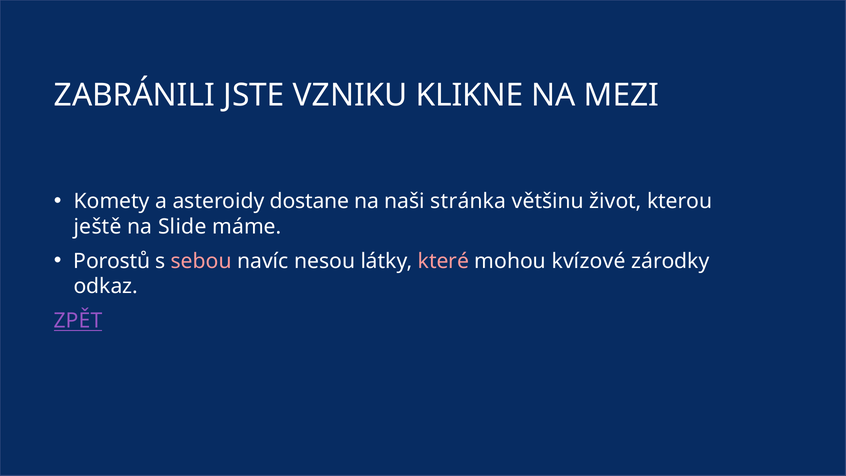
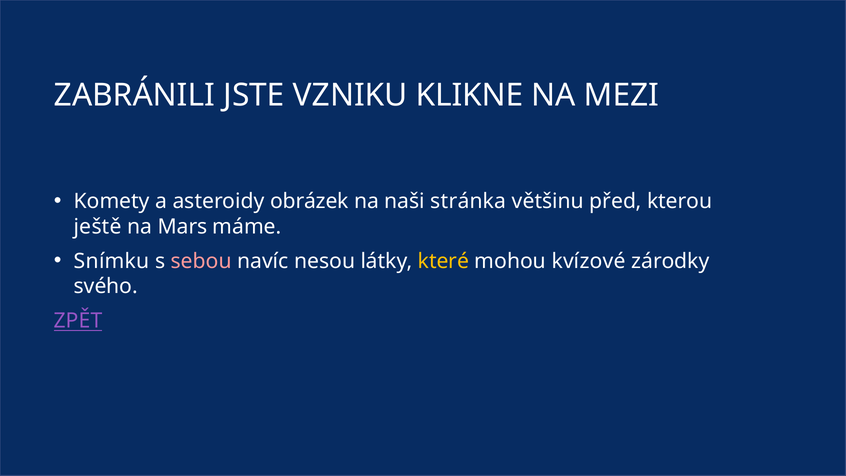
dostane: dostane -> obrázek
život: život -> před
Slide: Slide -> Mars
Porostů: Porostů -> Snímku
které colour: pink -> yellow
odkaz: odkaz -> svého
